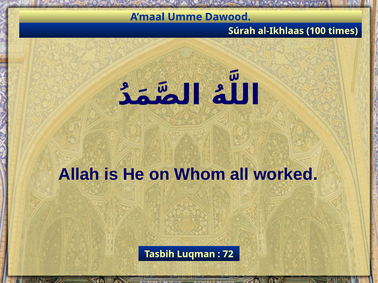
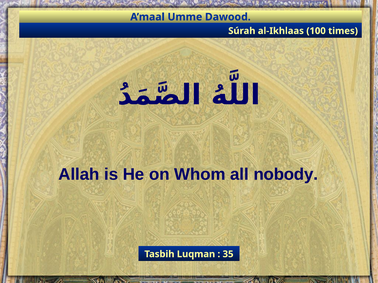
worked: worked -> nobody
72: 72 -> 35
